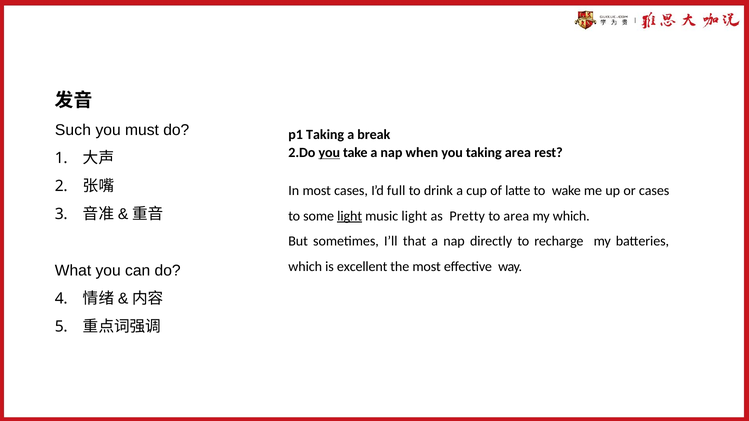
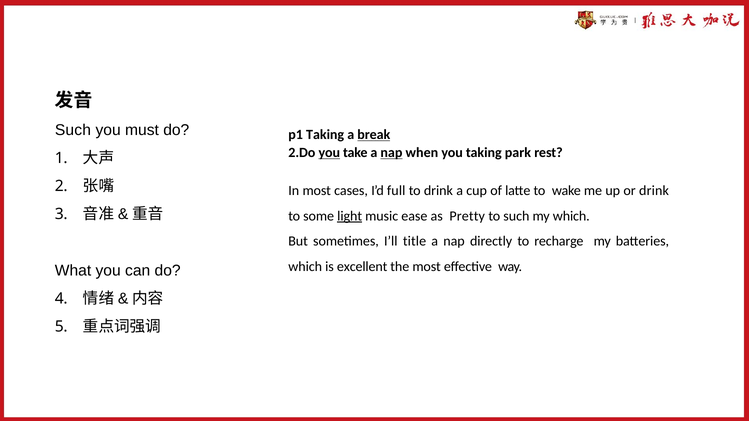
break underline: none -> present
nap at (391, 153) underline: none -> present
taking area: area -> park
or cases: cases -> drink
music light: light -> ease
to area: area -> such
that: that -> title
